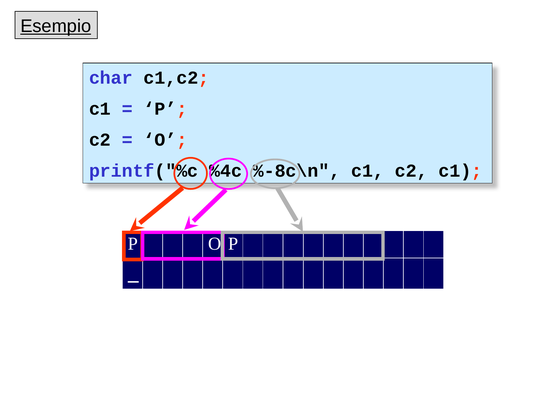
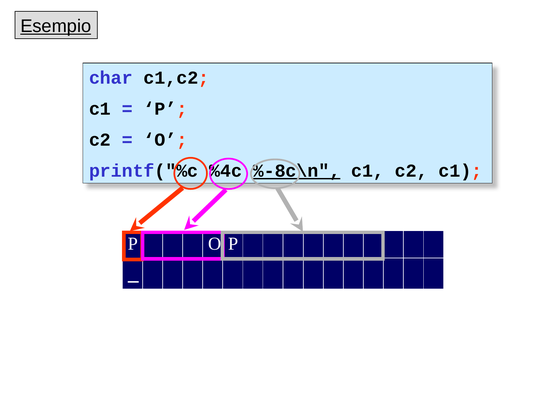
%-8c\n underline: none -> present
